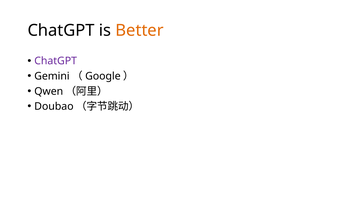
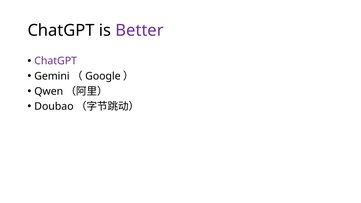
Better colour: orange -> purple
